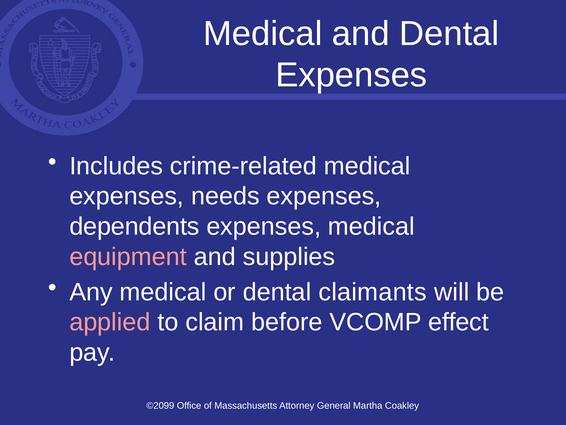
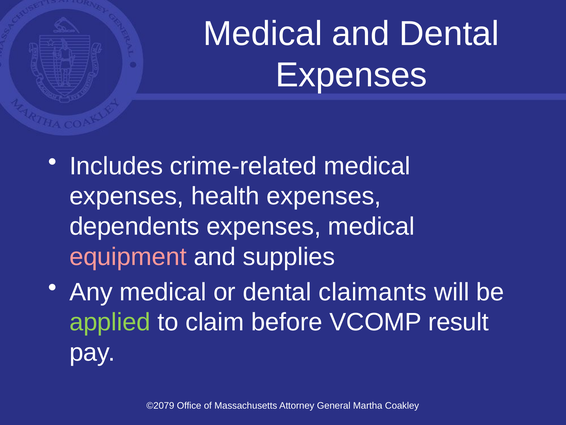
needs: needs -> health
applied colour: pink -> light green
effect: effect -> result
©2099: ©2099 -> ©2079
